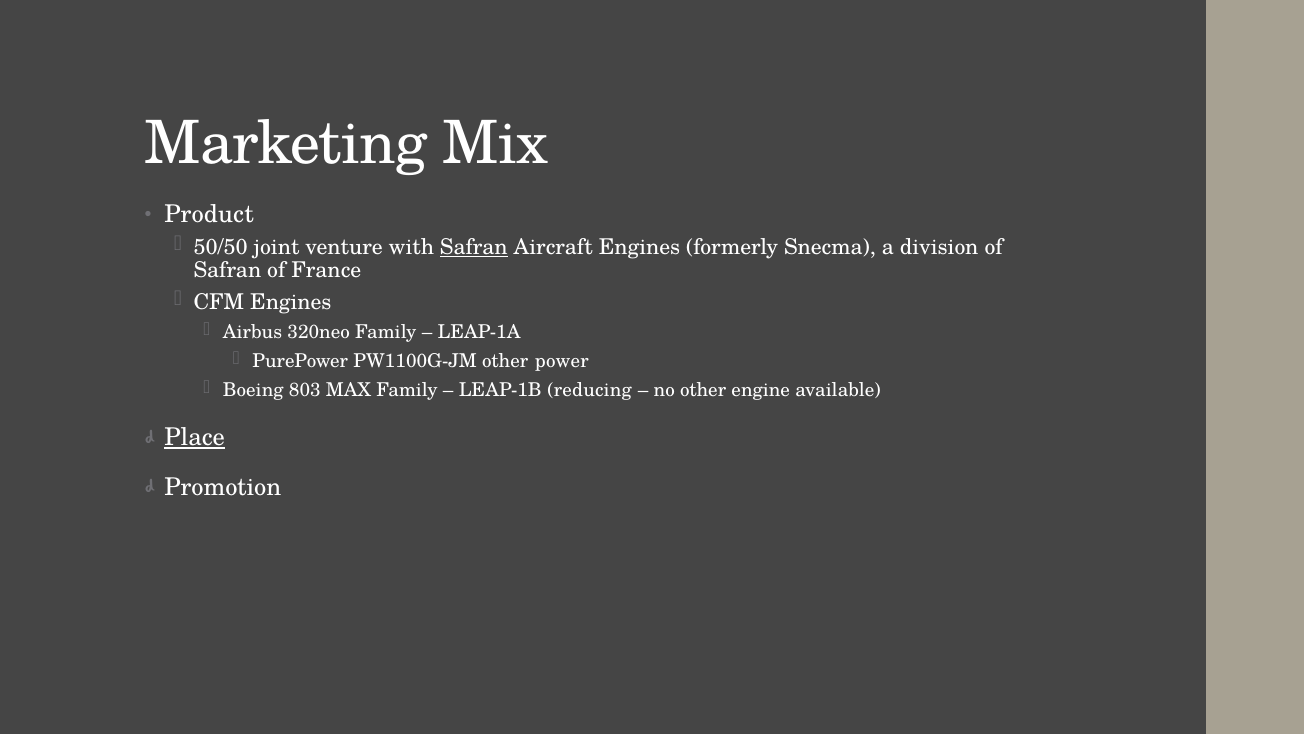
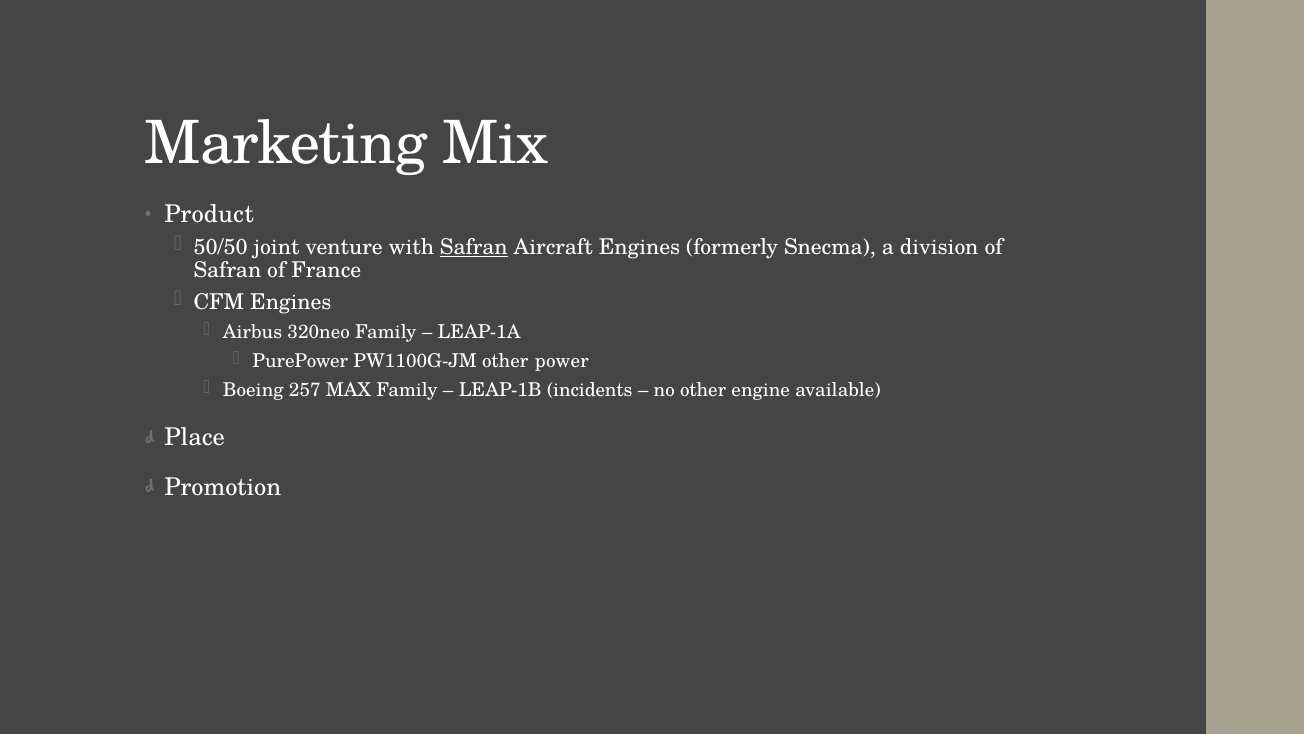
803: 803 -> 257
reducing: reducing -> incidents
Place underline: present -> none
